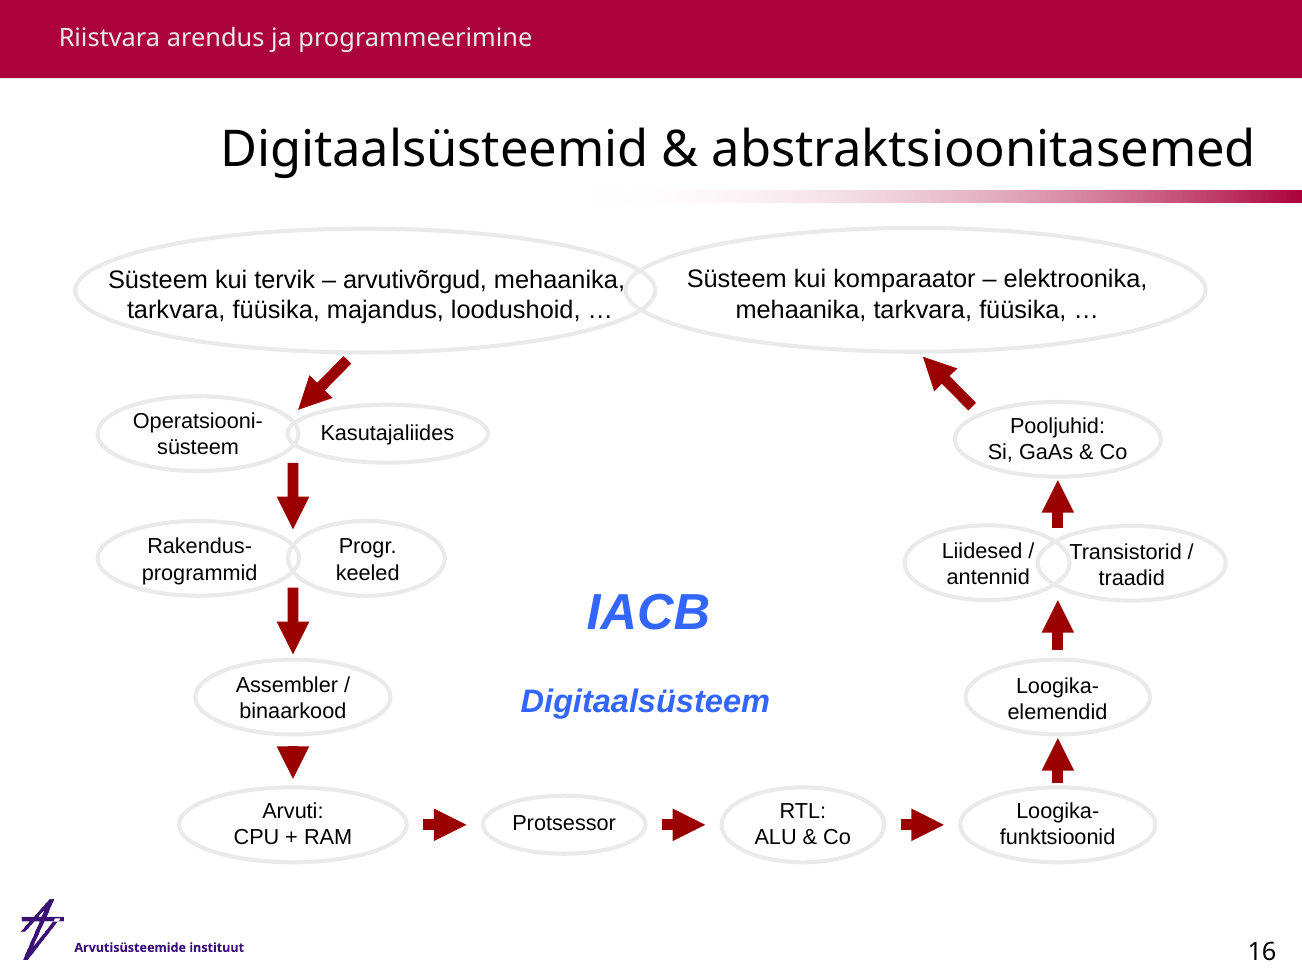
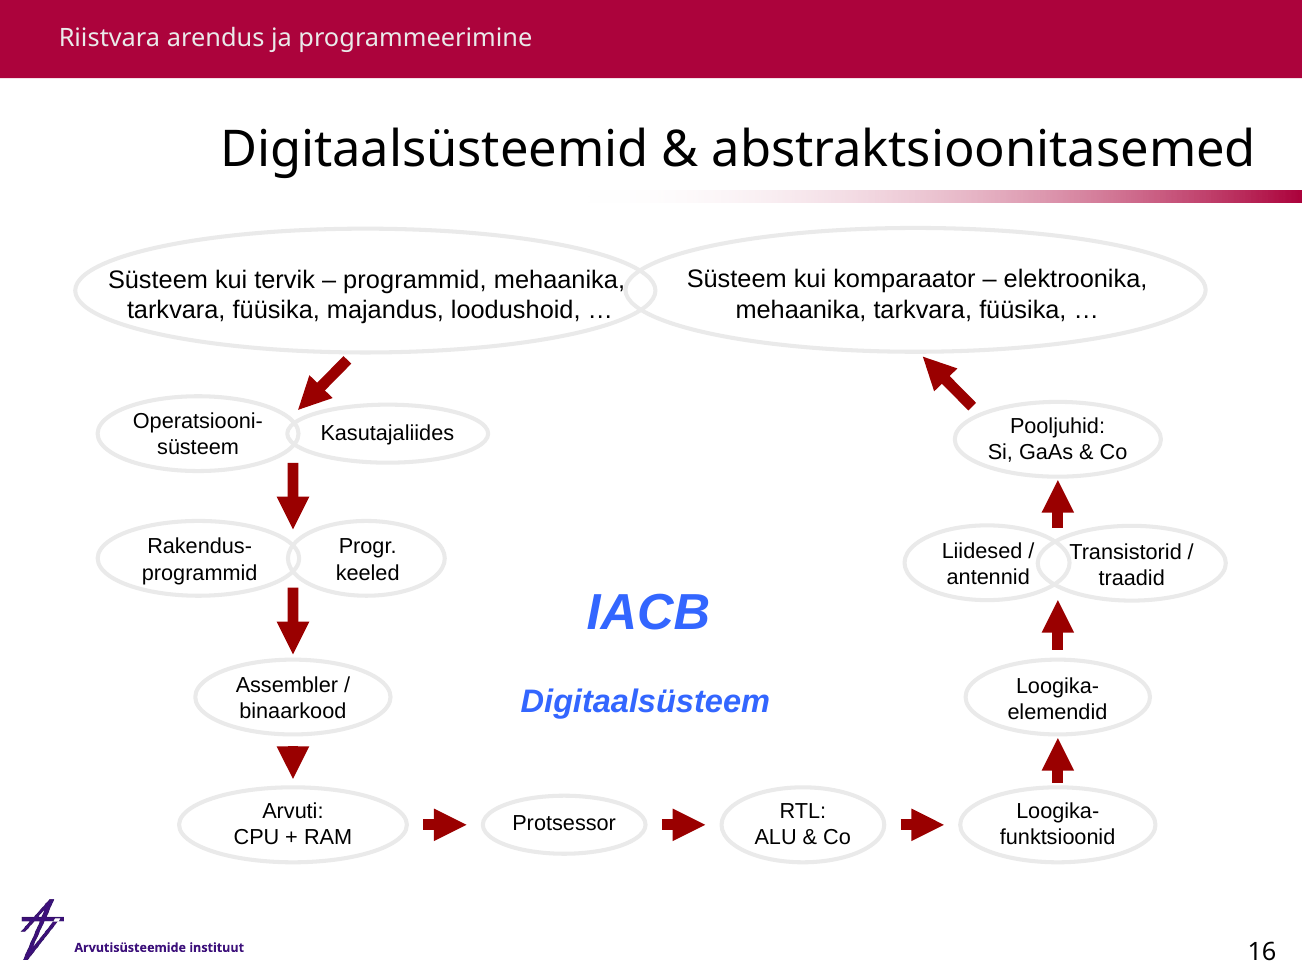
arvutivõrgud at (415, 280): arvutivõrgud -> programmid
